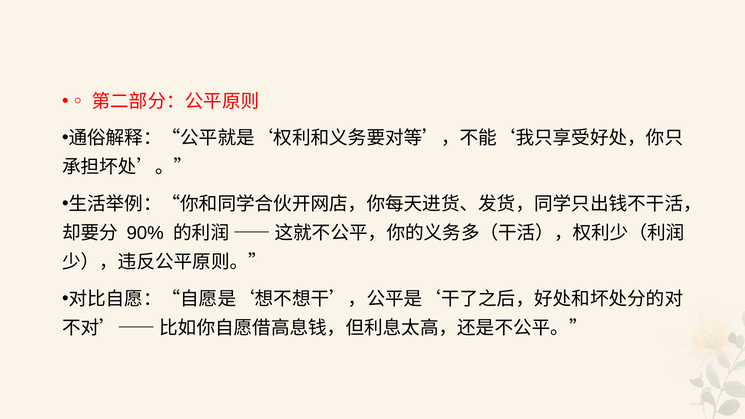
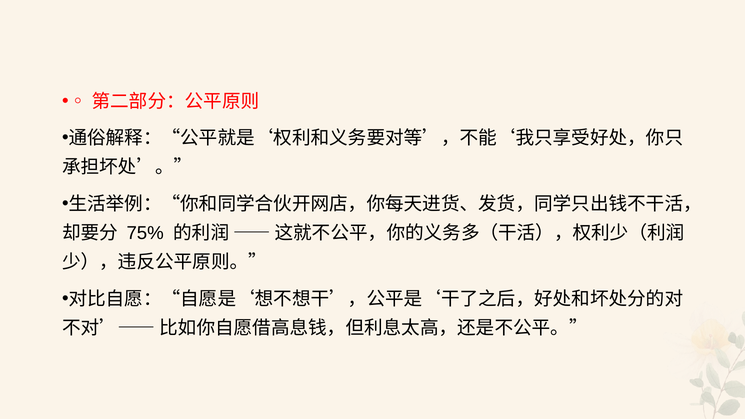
90%: 90% -> 75%
